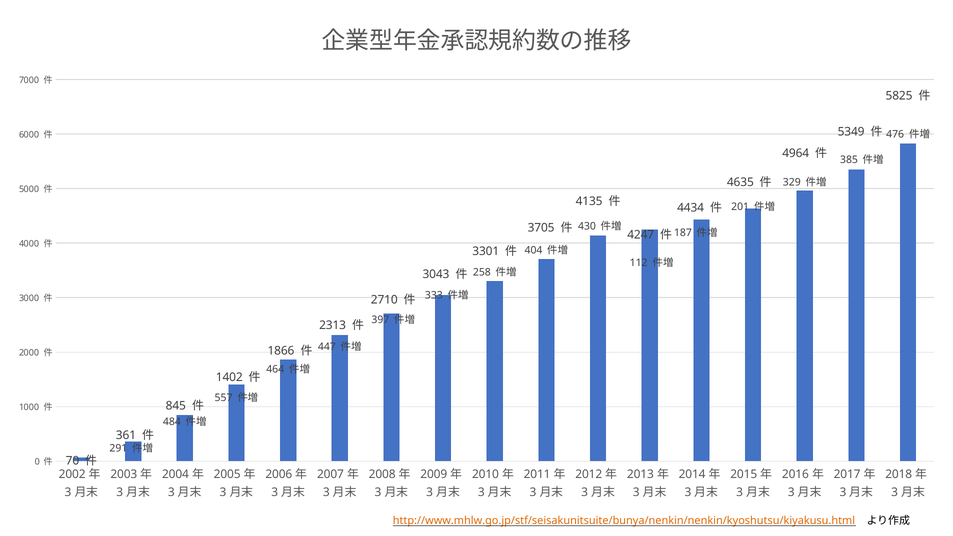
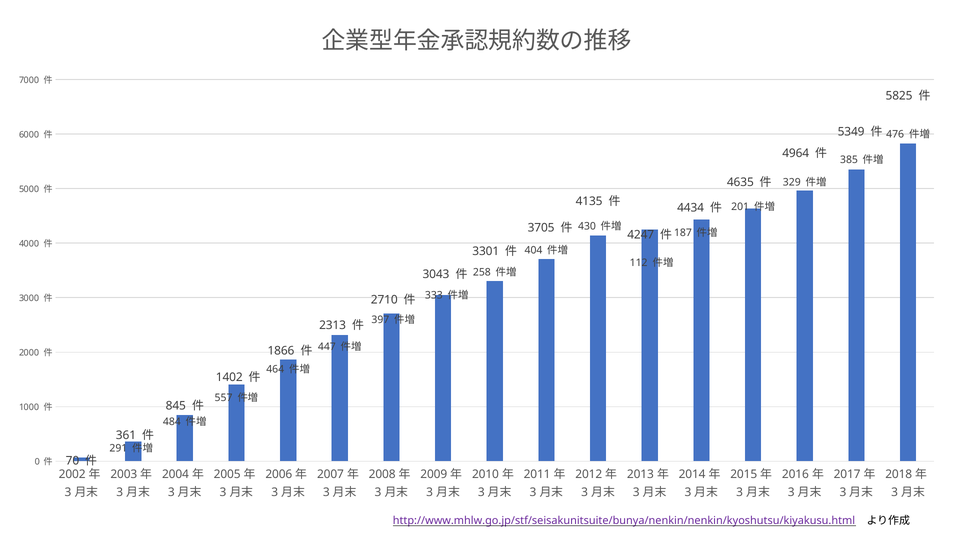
http://www.mhlw.go.jp/stf/seisakunitsuite/bunya/nenkin/nenkin/kyoshutsu/kiyakusu.html colour: orange -> purple
